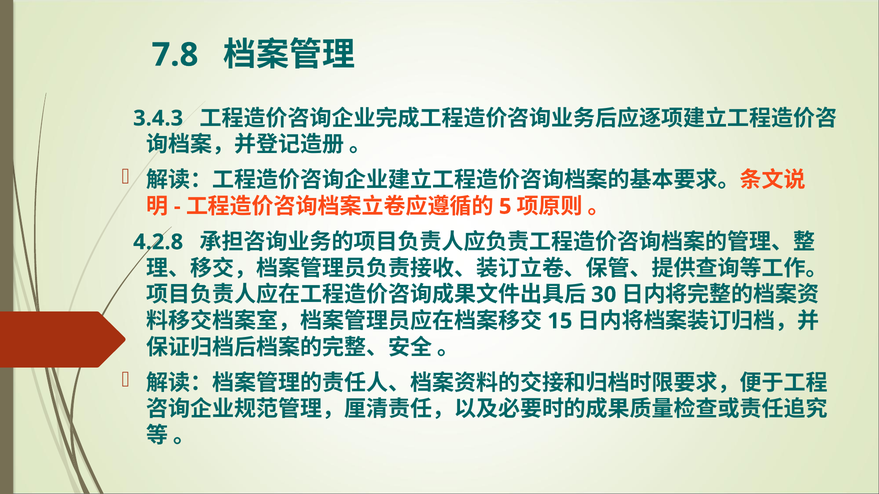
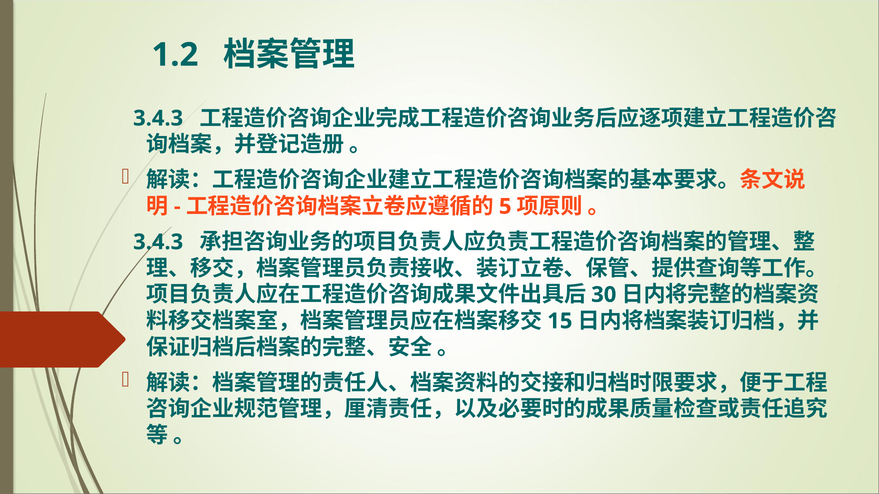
7.8: 7.8 -> 1.2
4.2.8 at (158, 242): 4.2.8 -> 3.4.3
